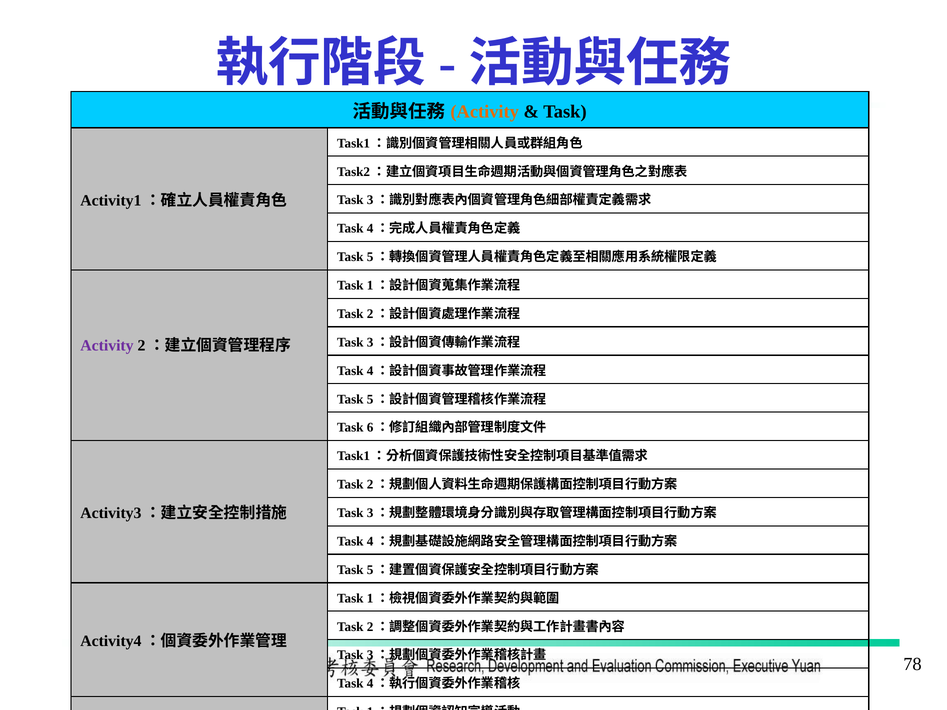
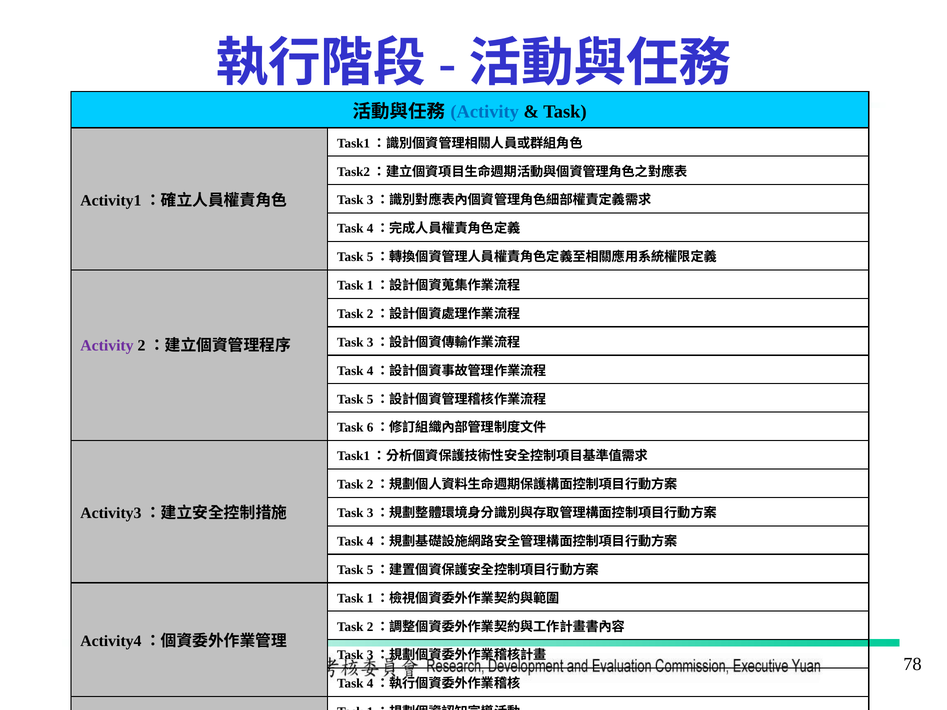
Activity at (485, 112) colour: orange -> blue
